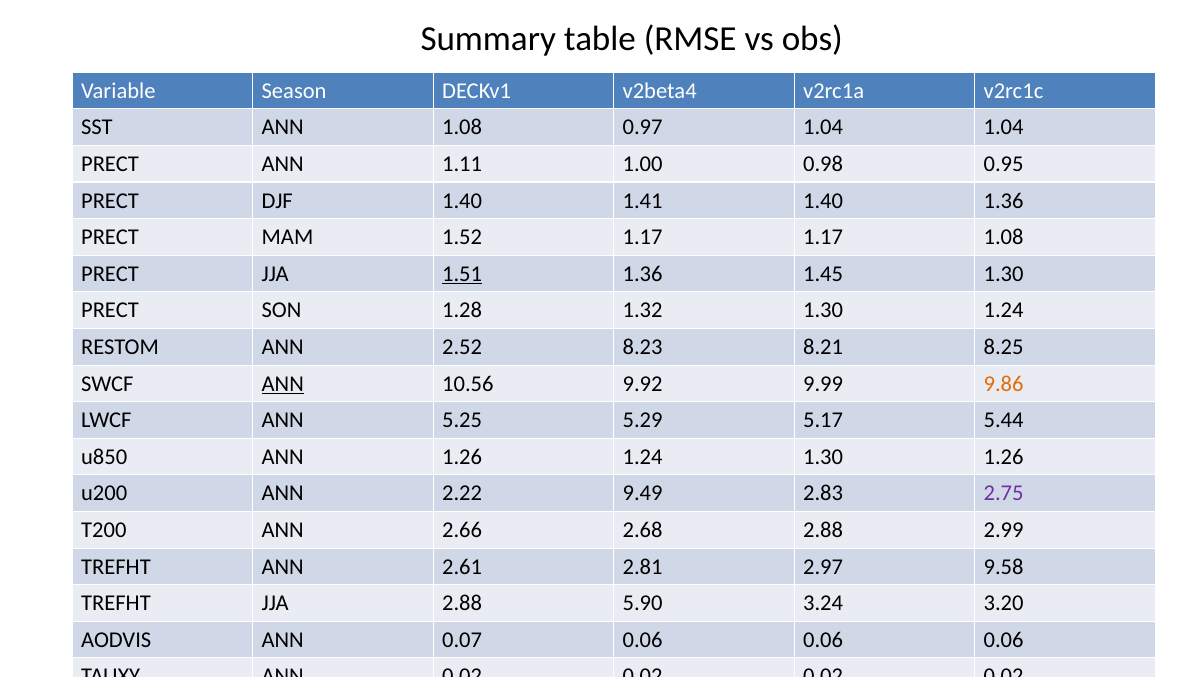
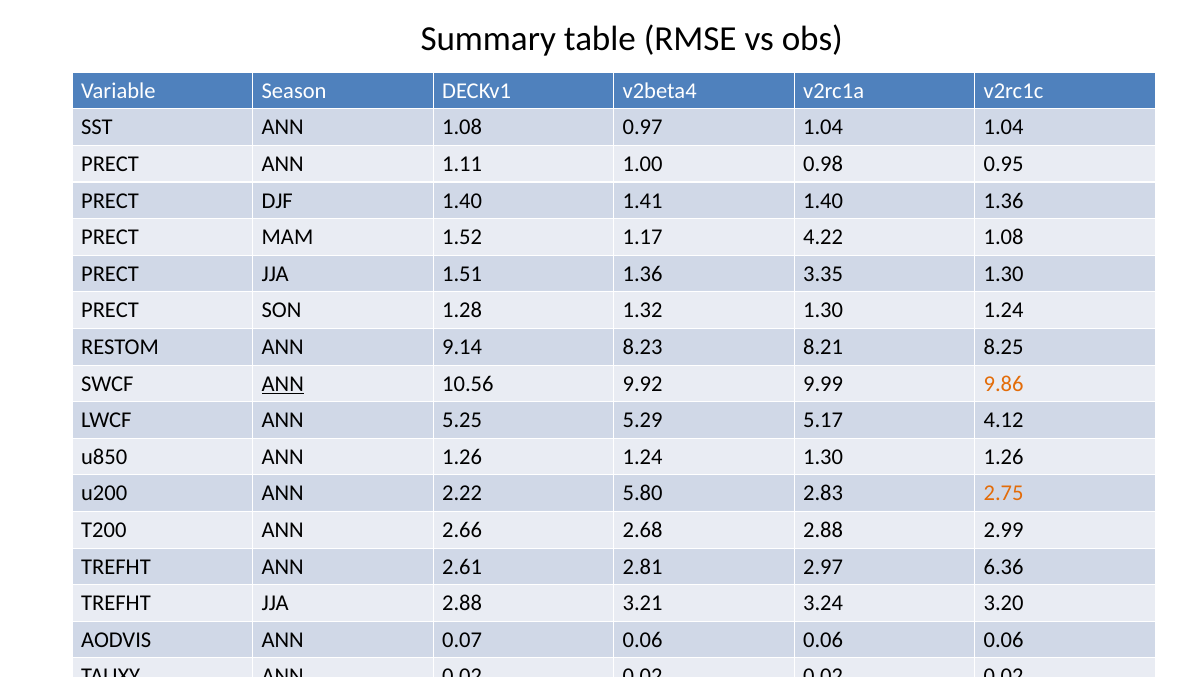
1.17 1.17: 1.17 -> 4.22
1.51 underline: present -> none
1.45: 1.45 -> 3.35
2.52: 2.52 -> 9.14
5.44: 5.44 -> 4.12
9.49: 9.49 -> 5.80
2.75 colour: purple -> orange
9.58: 9.58 -> 6.36
5.90: 5.90 -> 3.21
